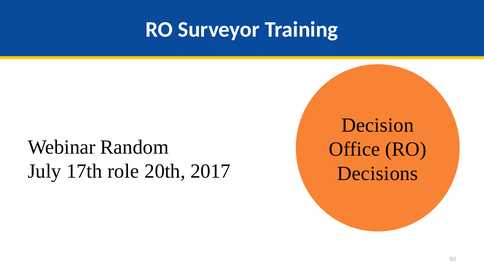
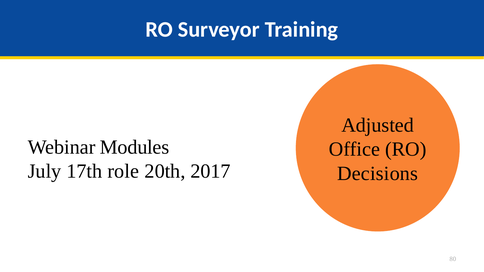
Decision: Decision -> Adjusted
Random: Random -> Modules
